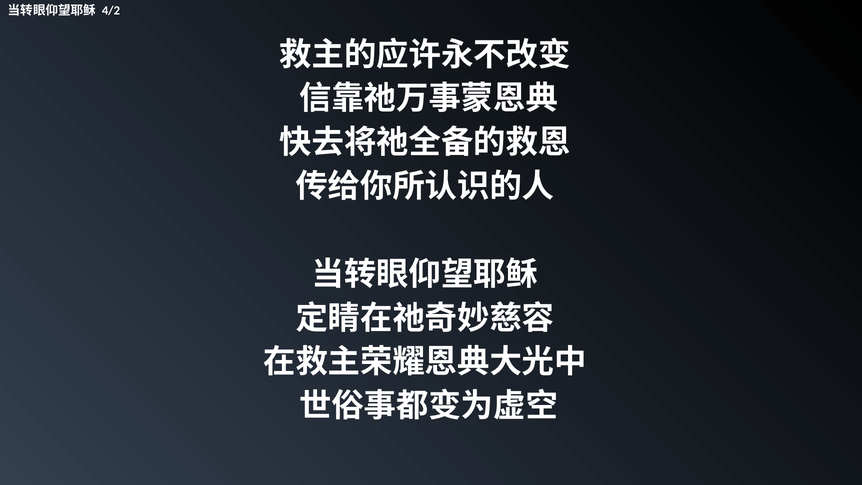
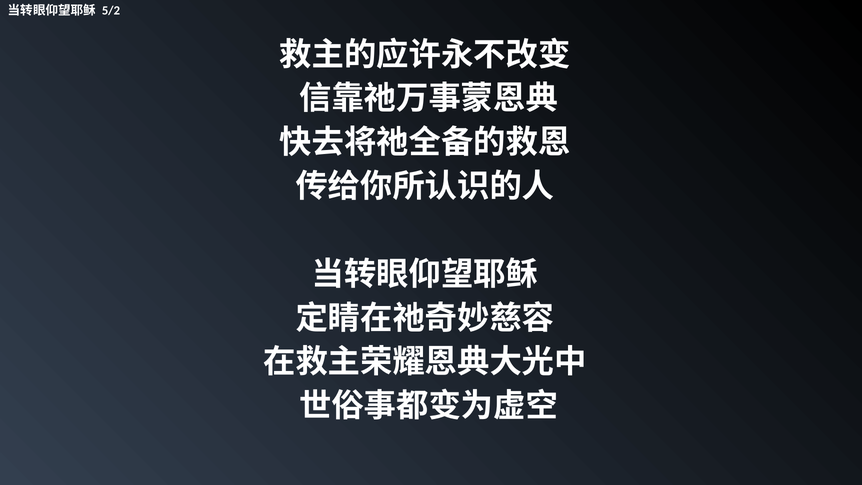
4/2: 4/2 -> 5/2
